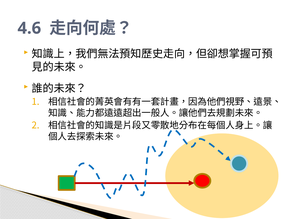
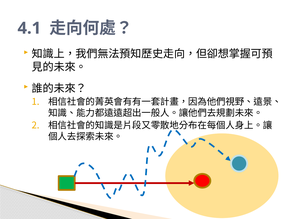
4.6: 4.6 -> 4.1
